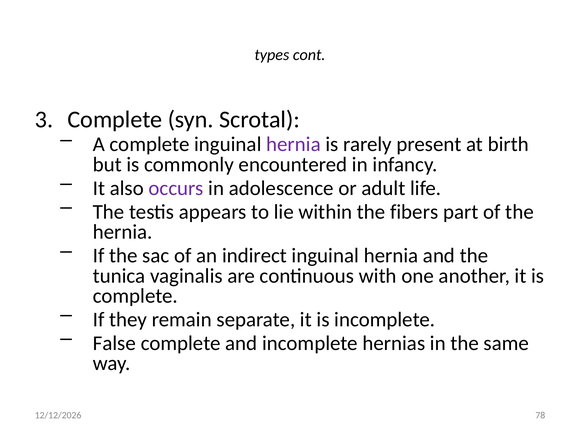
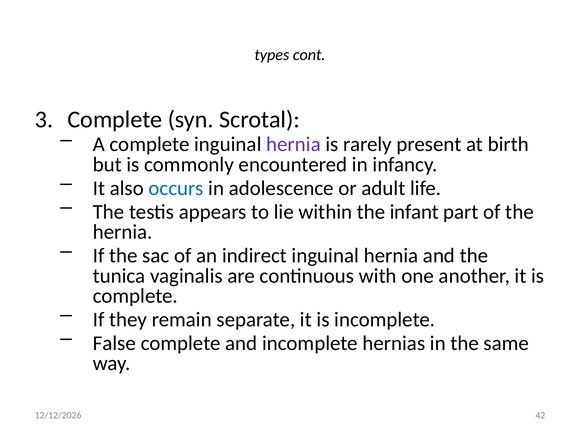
occurs colour: purple -> blue
fibers: fibers -> infant
78: 78 -> 42
